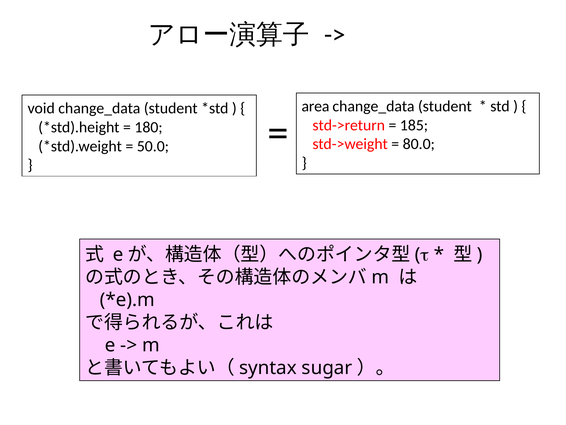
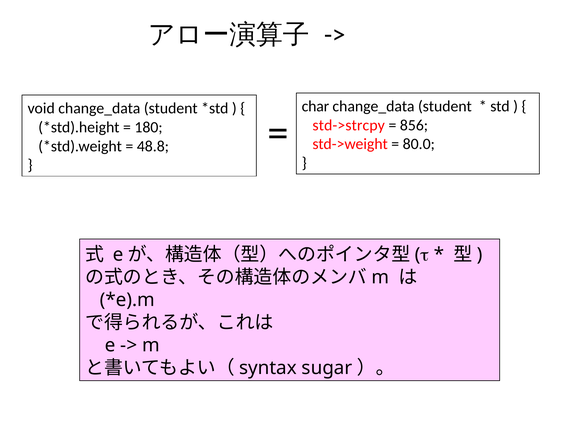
area: area -> char
std->return: std->return -> std->strcpy
185: 185 -> 856
50.0: 50.0 -> 48.8
